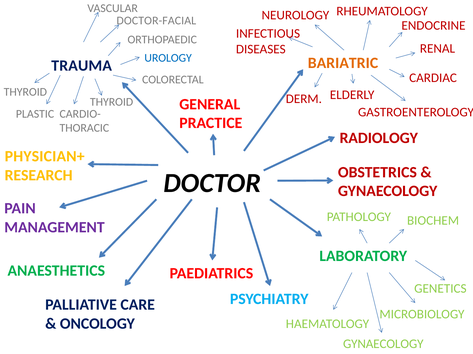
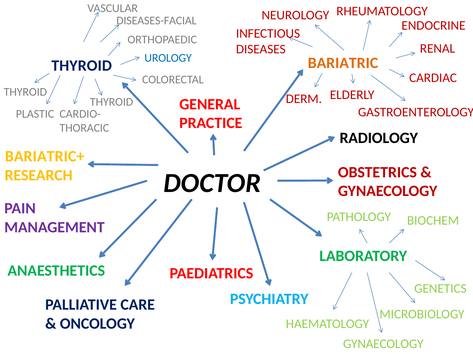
DOCTOR-FACIAL: DOCTOR-FACIAL -> DISEASES-FACIAL
TRAUMA at (82, 66): TRAUMA -> THYROID
RADIOLOGY colour: red -> black
PHYSICIAN+: PHYSICIAN+ -> BARIATRIC+
